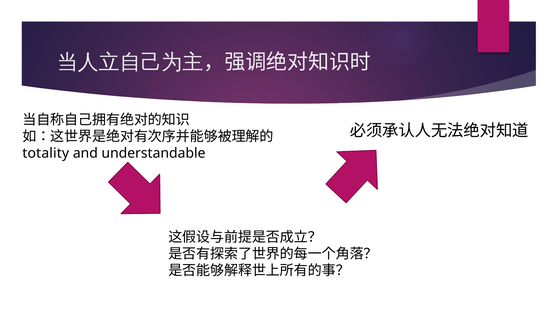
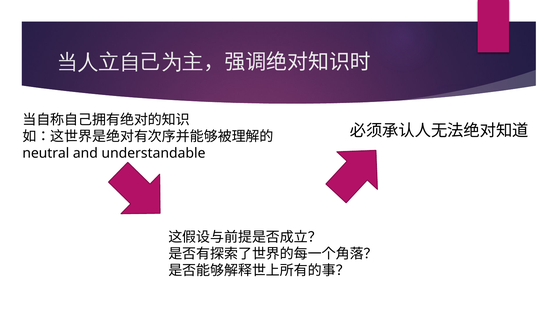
totality: totality -> neutral
